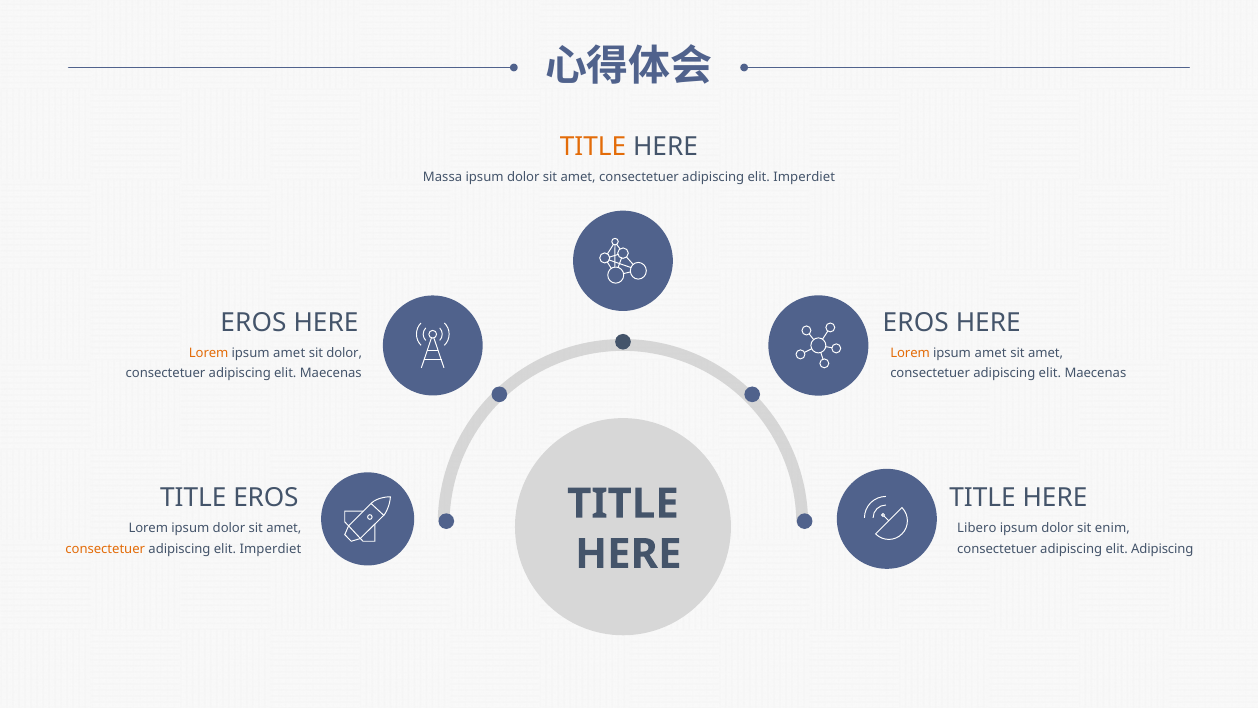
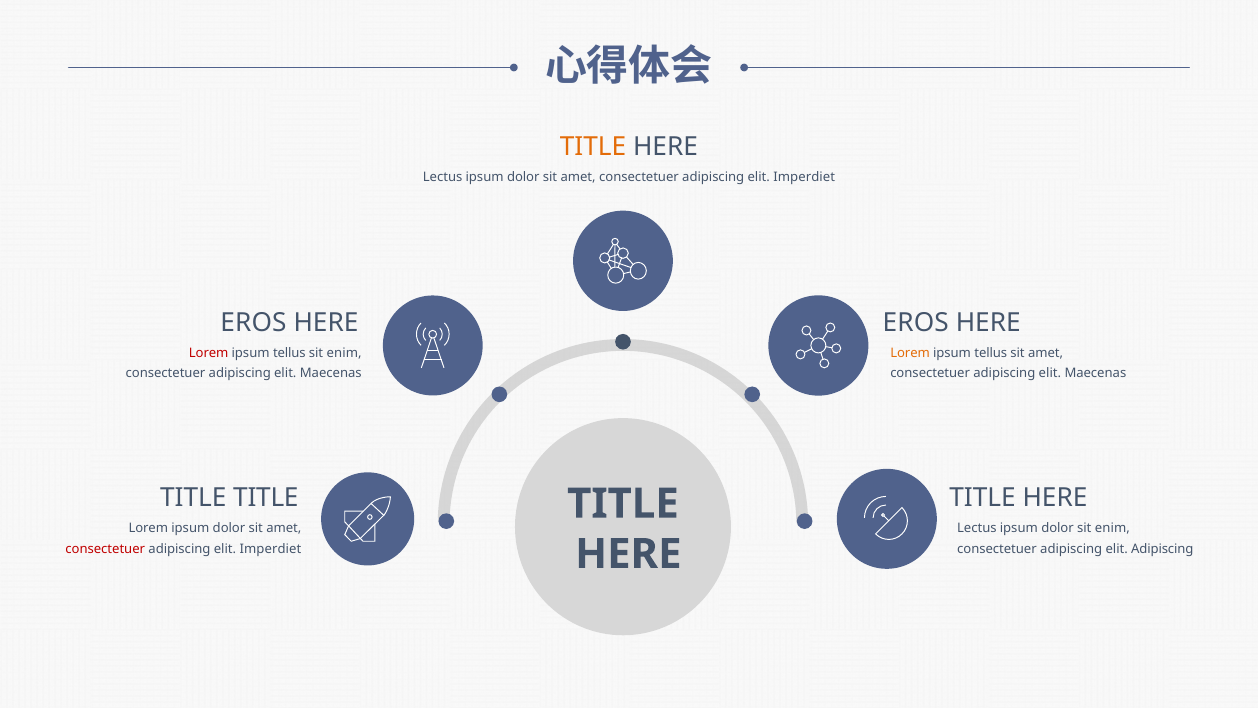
Massa at (443, 177): Massa -> Lectus
Lorem at (209, 353) colour: orange -> red
amet at (289, 353): amet -> tellus
dolor at (344, 353): dolor -> enim
amet at (991, 353): amet -> tellus
TITLE EROS: EROS -> TITLE
Libero at (977, 528): Libero -> Lectus
consectetuer at (105, 549) colour: orange -> red
